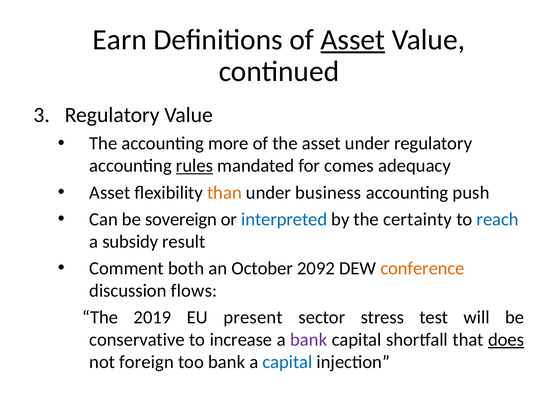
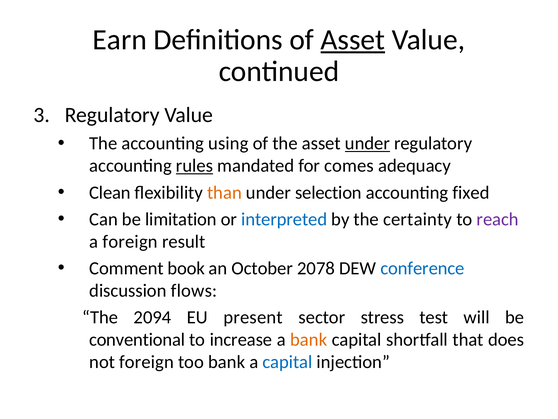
more: more -> using
under at (367, 143) underline: none -> present
Asset at (110, 192): Asset -> Clean
business: business -> selection
push: push -> fixed
sovereign: sovereign -> limitation
reach colour: blue -> purple
a subsidy: subsidy -> foreign
both: both -> book
2092: 2092 -> 2078
conference colour: orange -> blue
2019: 2019 -> 2094
conservative: conservative -> conventional
bank at (309, 339) colour: purple -> orange
does underline: present -> none
